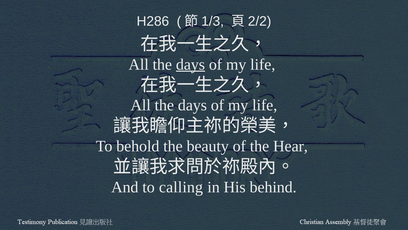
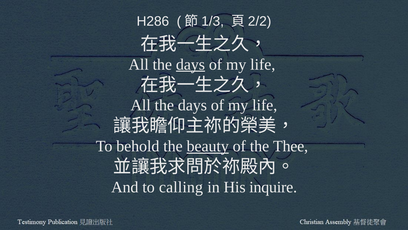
beauty underline: none -> present
Hear: Hear -> Thee
behind: behind -> inquire
